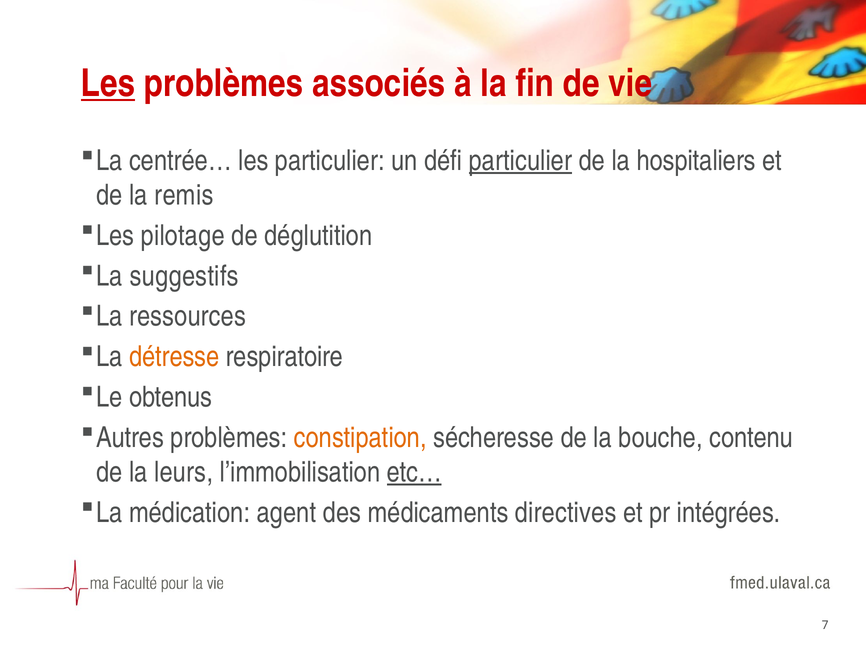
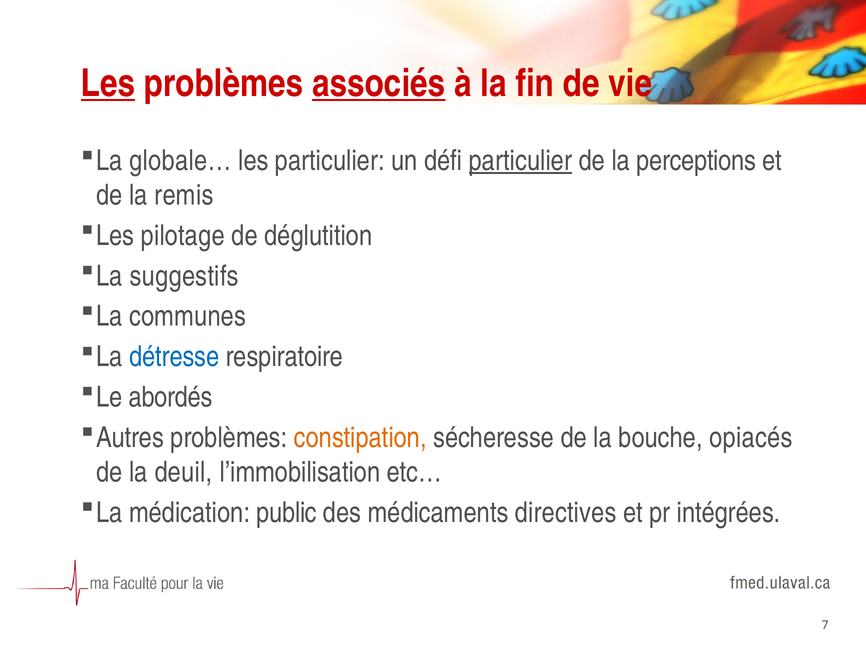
associés underline: none -> present
centrée…: centrée… -> globale…
hospitaliers: hospitaliers -> perceptions
ressources: ressources -> communes
détresse colour: orange -> blue
obtenus: obtenus -> abordés
contenu: contenu -> opiacés
leurs: leurs -> deuil
etc… underline: present -> none
agent: agent -> public
